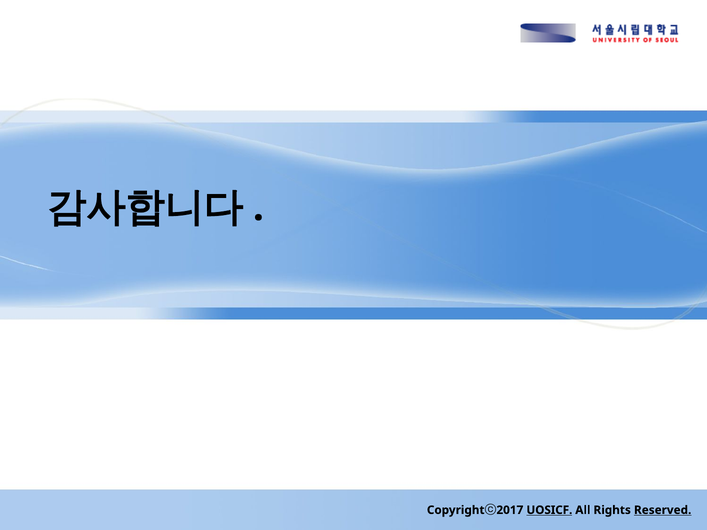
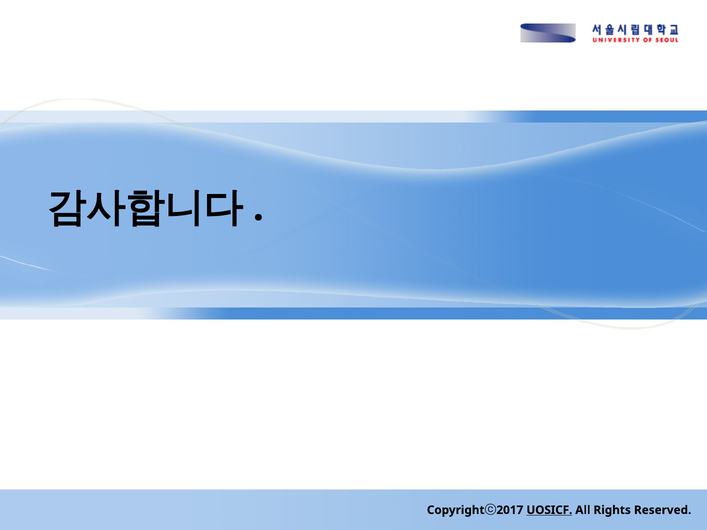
Reserved underline: present -> none
